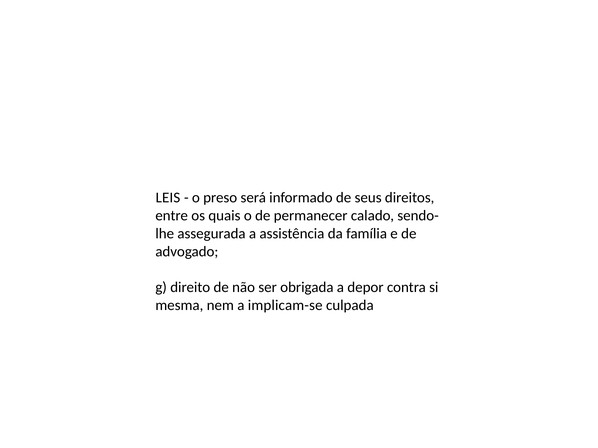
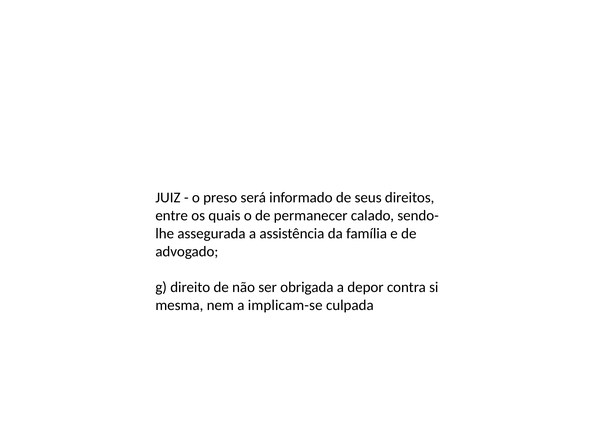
LEIS: LEIS -> JUIZ
